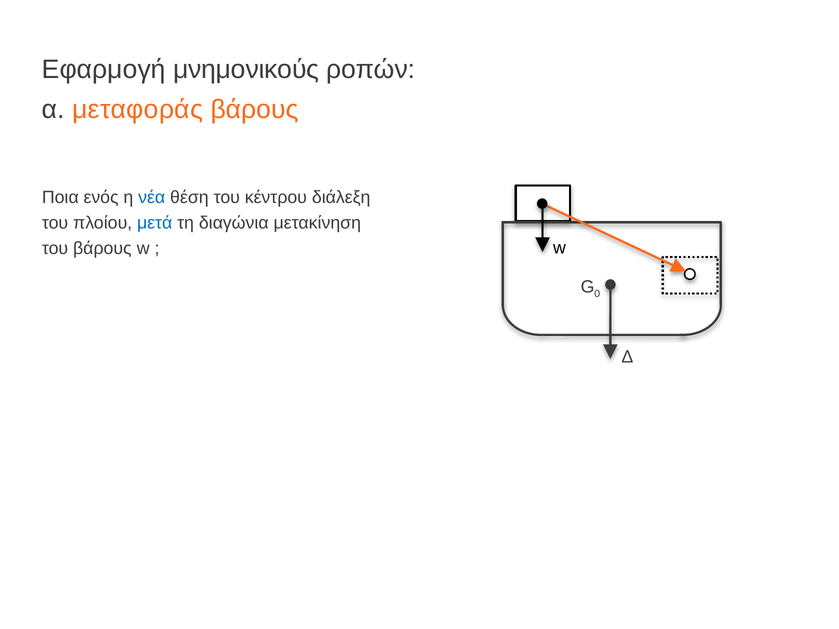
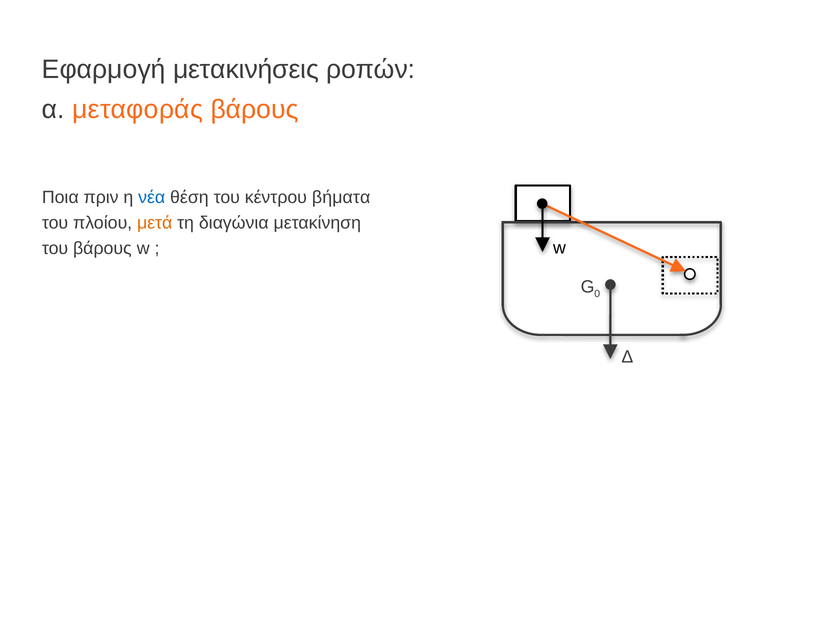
μνημονικούς: μνημονικούς -> μετακινήσεις
ενός: ενός -> πριν
διάλεξη: διάλεξη -> βήματα
μετά colour: blue -> orange
